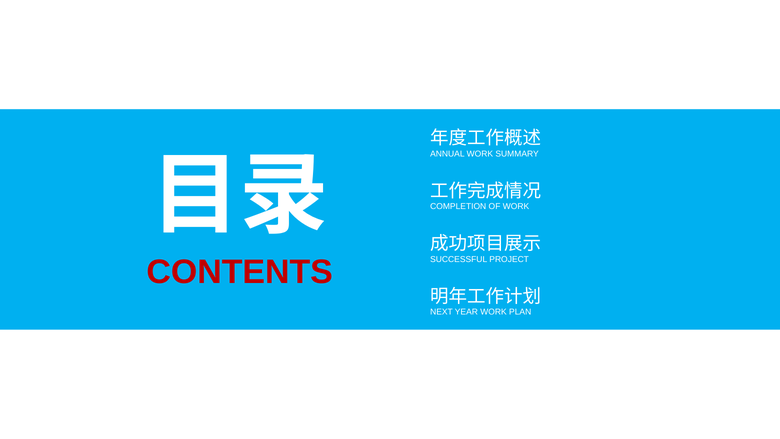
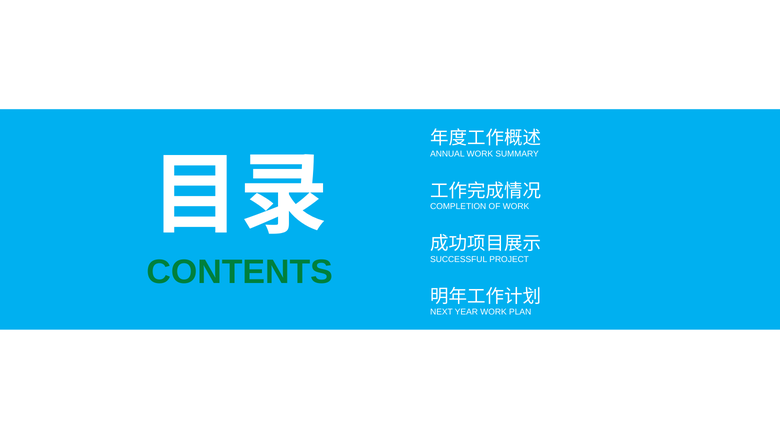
CONTENTS colour: red -> green
